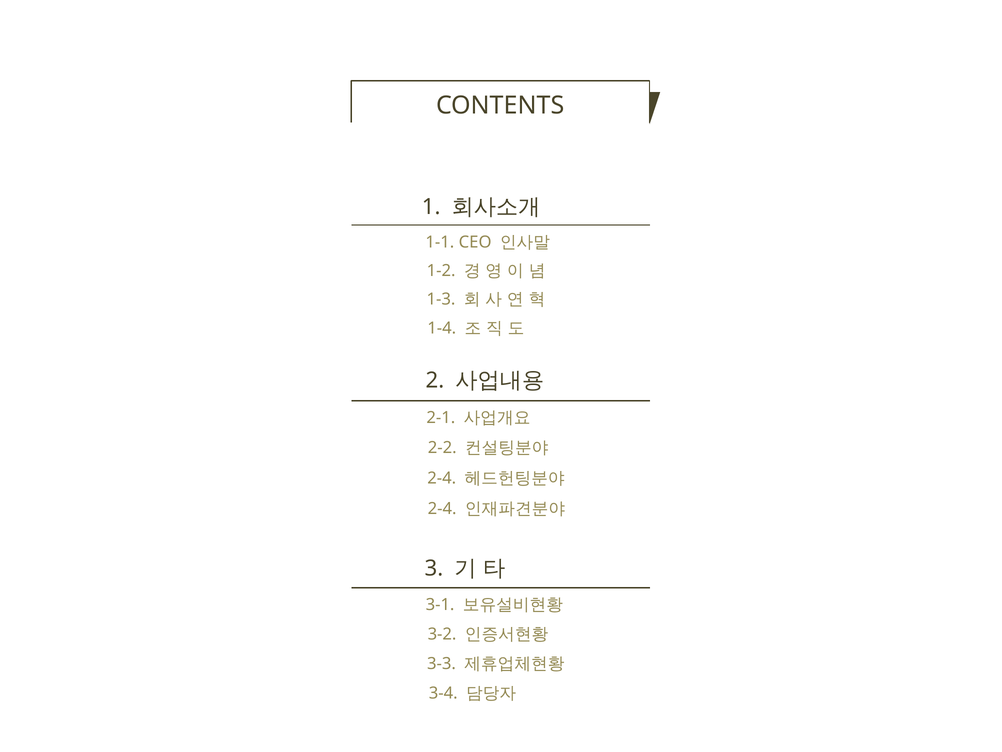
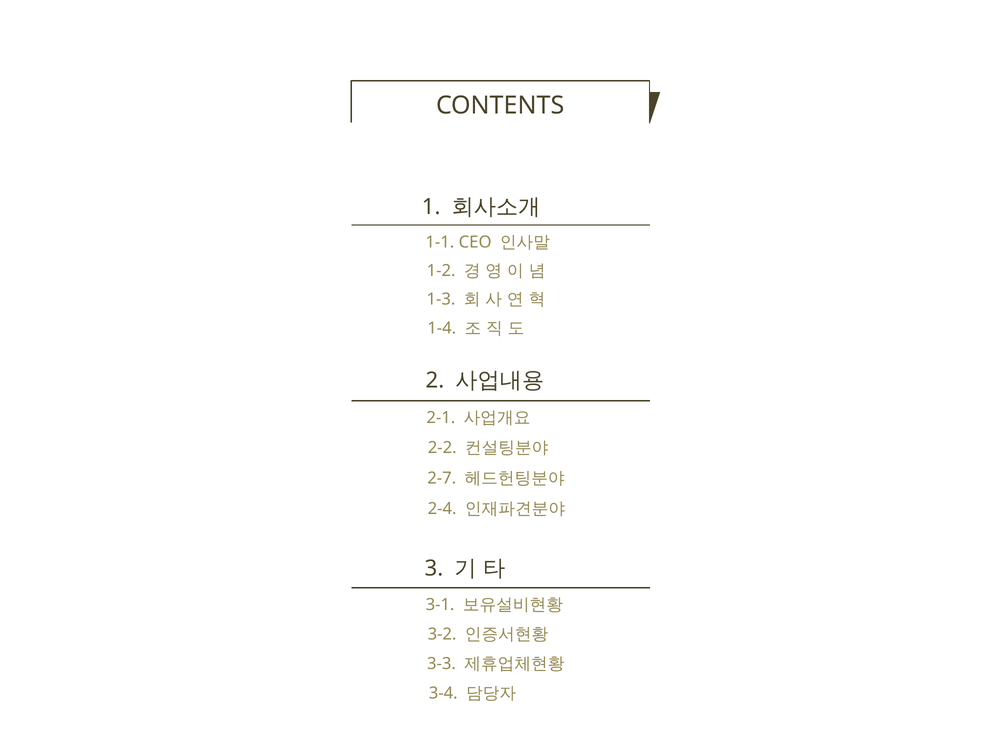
2-4 at (442, 478): 2-4 -> 2-7
